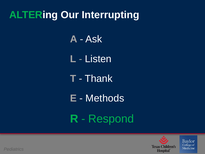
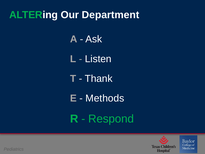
Interrupting: Interrupting -> Department
